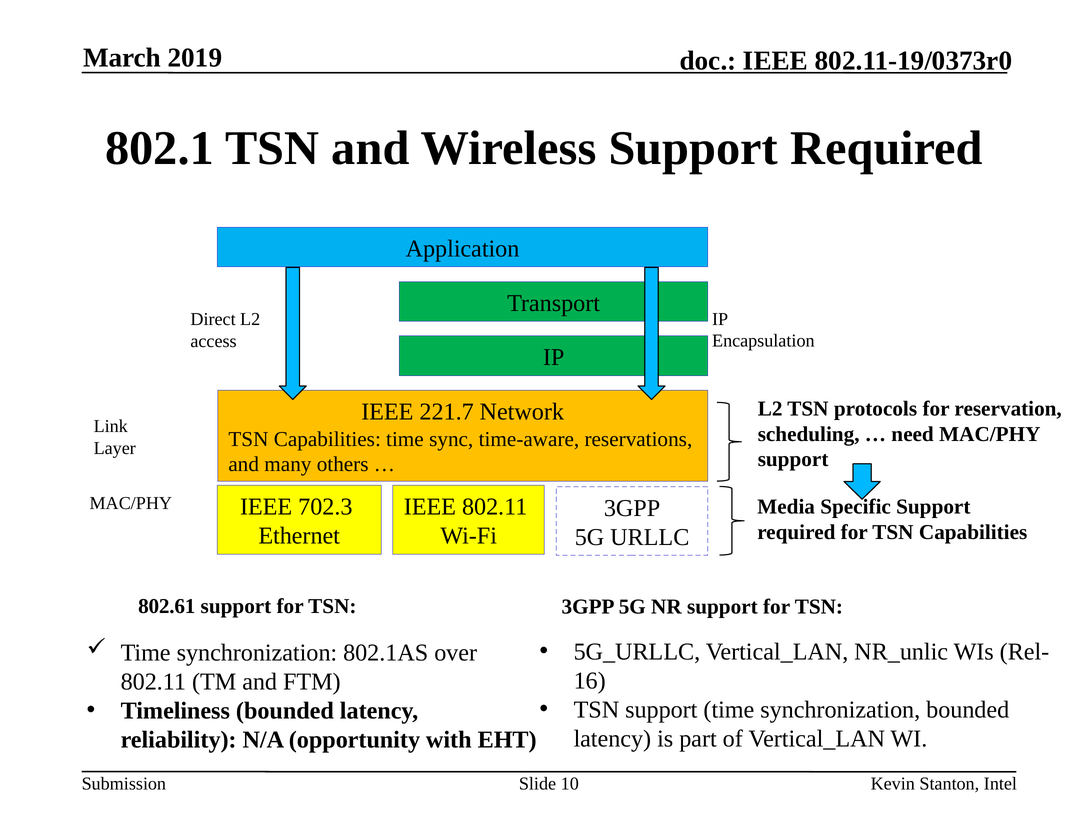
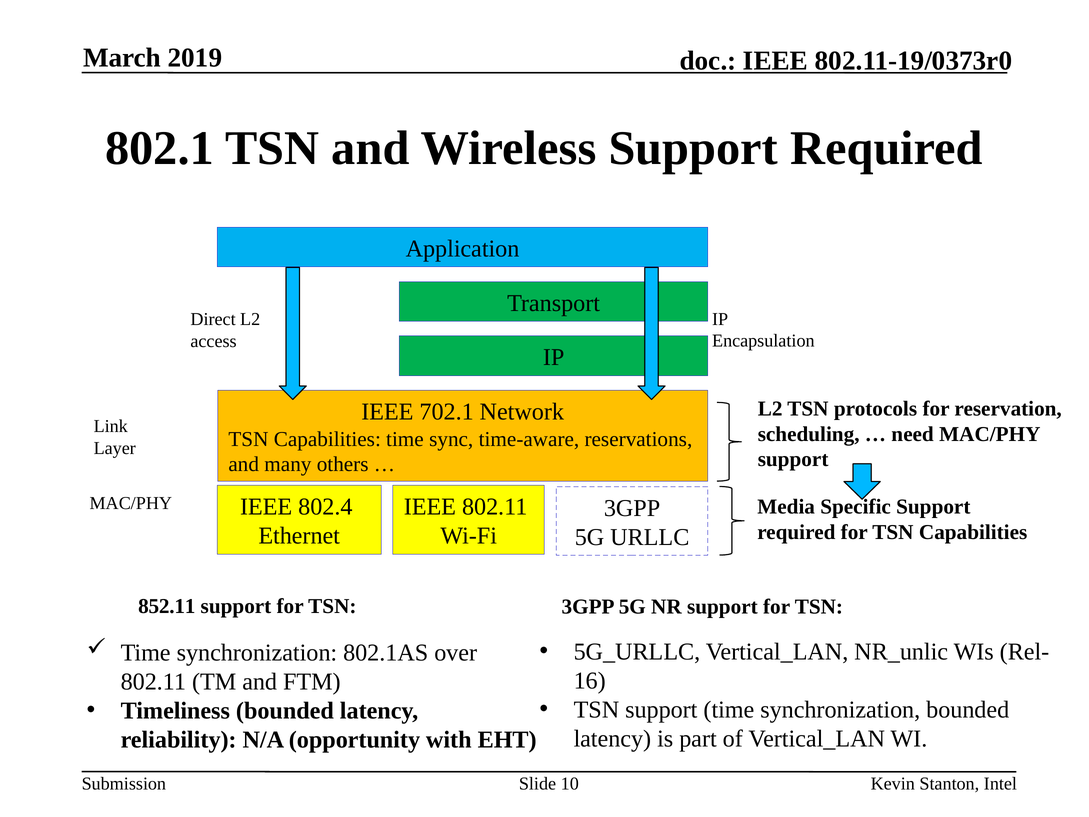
221.7: 221.7 -> 702.1
702.3: 702.3 -> 802.4
802.61: 802.61 -> 852.11
